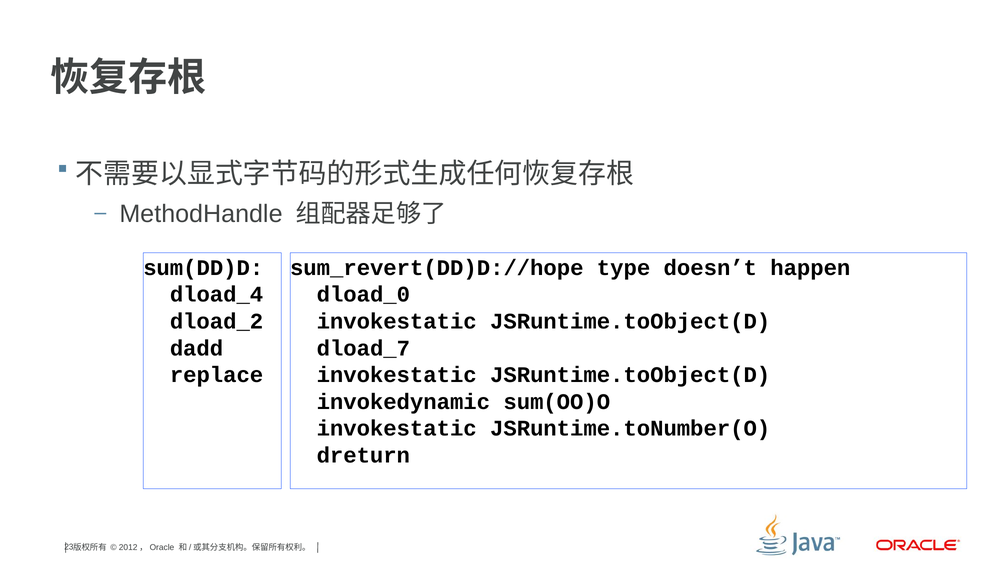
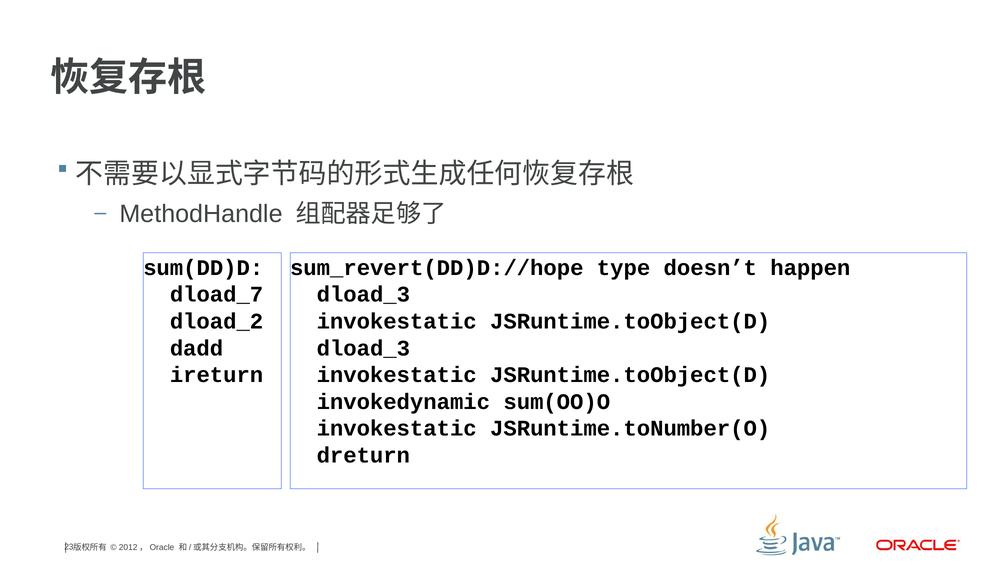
dload_4: dload_4 -> dload_7
dload_0 at (363, 295): dload_0 -> dload_3
dload_7 at (363, 348): dload_7 -> dload_3
replace: replace -> ireturn
